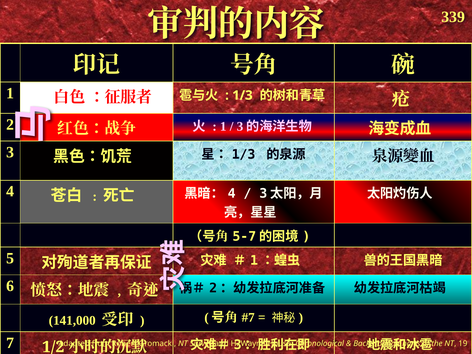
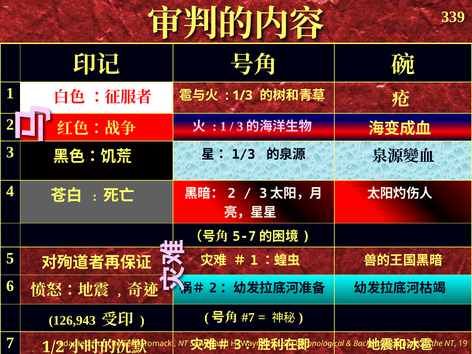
4 at (232, 194): 4 -> 2
141,000: 141,000 -> 126,943
